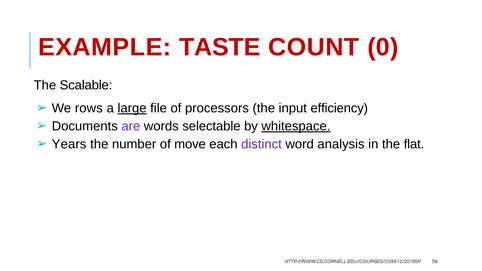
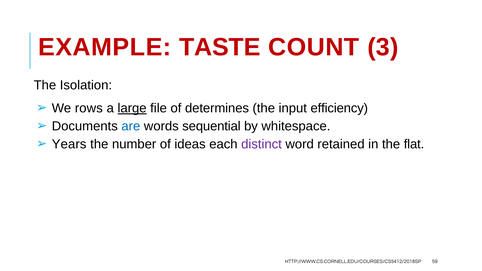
0: 0 -> 3
Scalable: Scalable -> Isolation
processors: processors -> determines
are colour: purple -> blue
selectable: selectable -> sequential
whitespace underline: present -> none
move: move -> ideas
analysis: analysis -> retained
